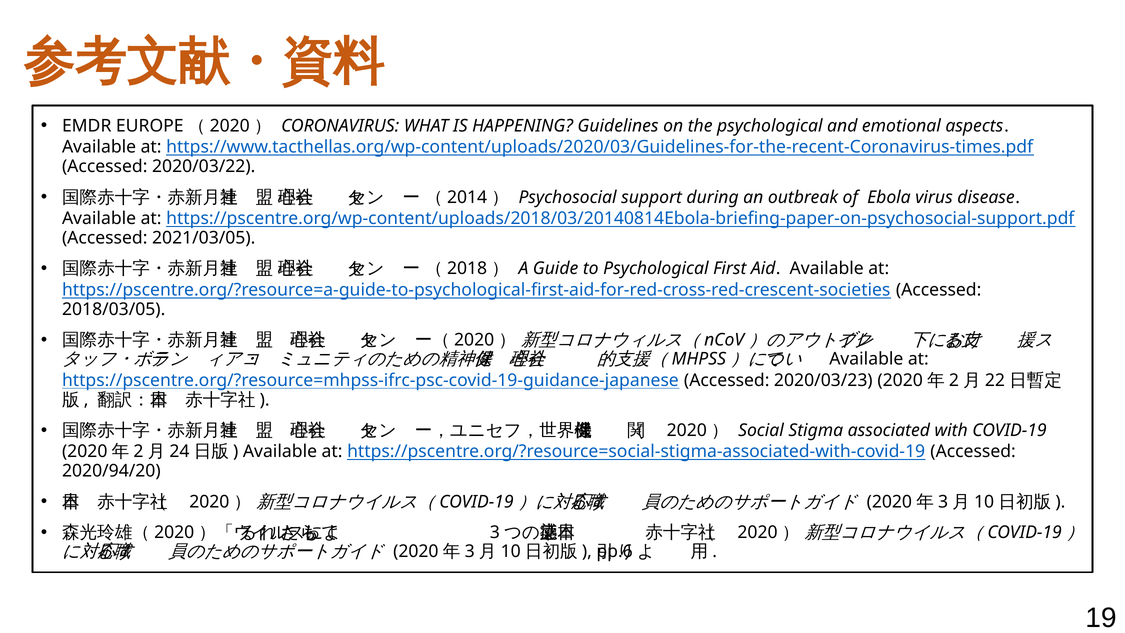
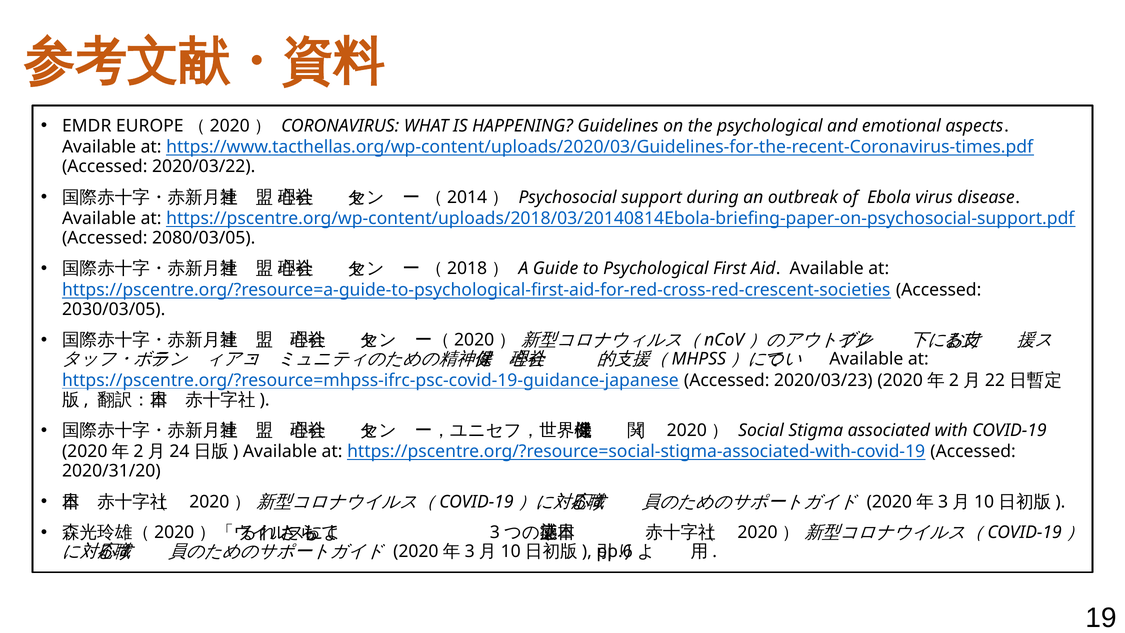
2021/03/05: 2021/03/05 -> 2080/03/05
2018/03/05: 2018/03/05 -> 2030/03/05
2020/94/20: 2020/94/20 -> 2020/31/20
